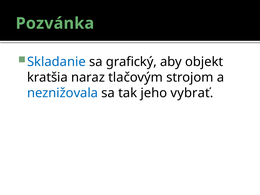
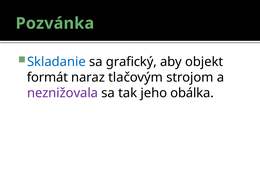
kratšia: kratšia -> formát
neznižovala colour: blue -> purple
vybrať: vybrať -> obálka
